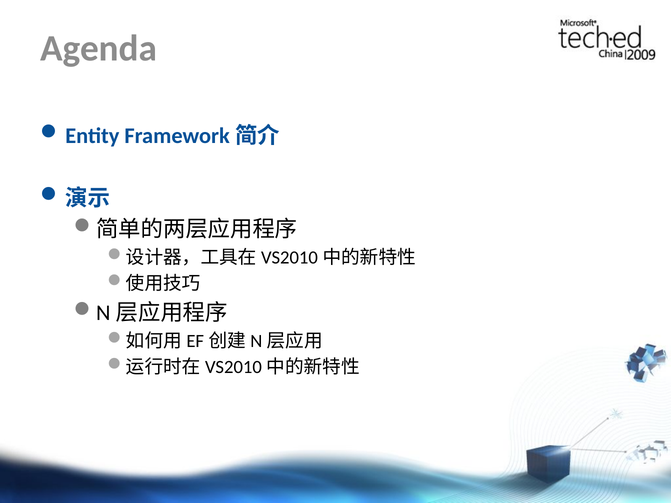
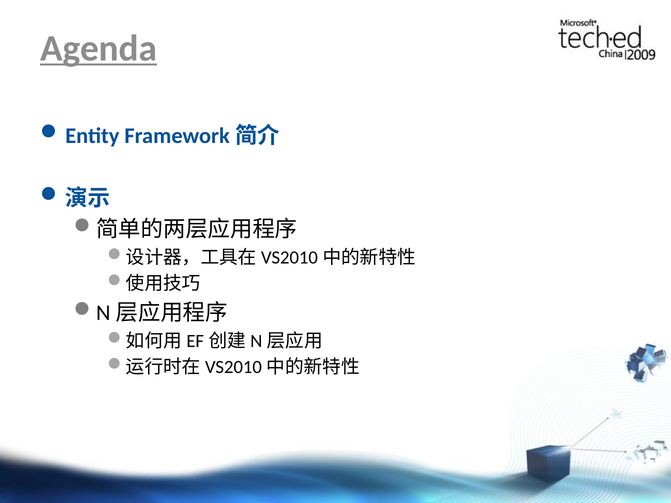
Agenda underline: none -> present
